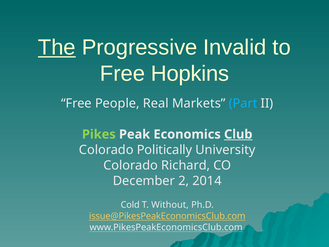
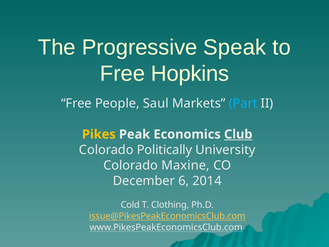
The underline: present -> none
Invalid: Invalid -> Speak
Real: Real -> Saul
Pikes colour: light green -> yellow
Richard: Richard -> Maxine
2: 2 -> 6
Without: Without -> Clothing
